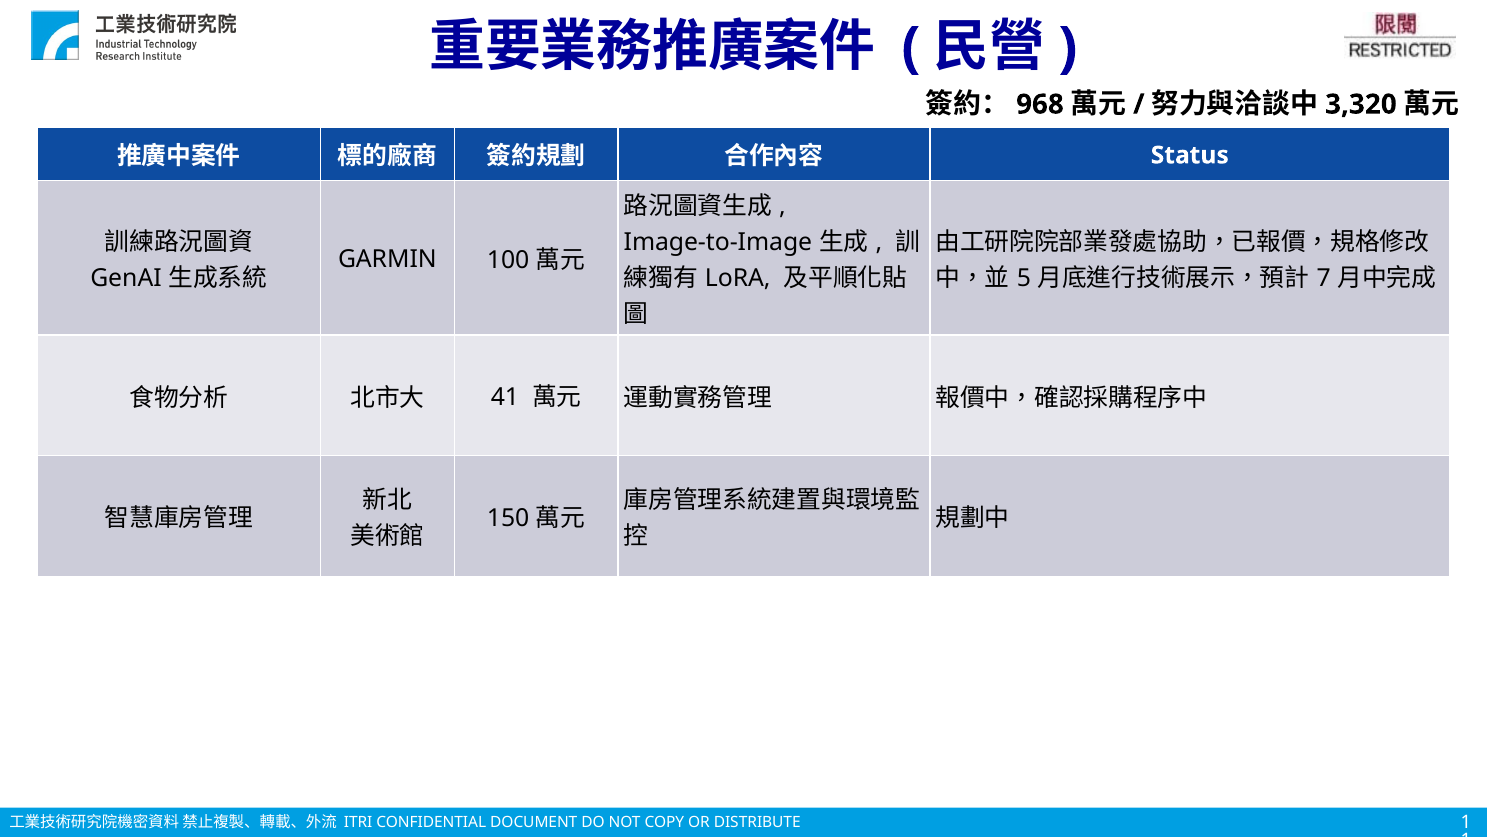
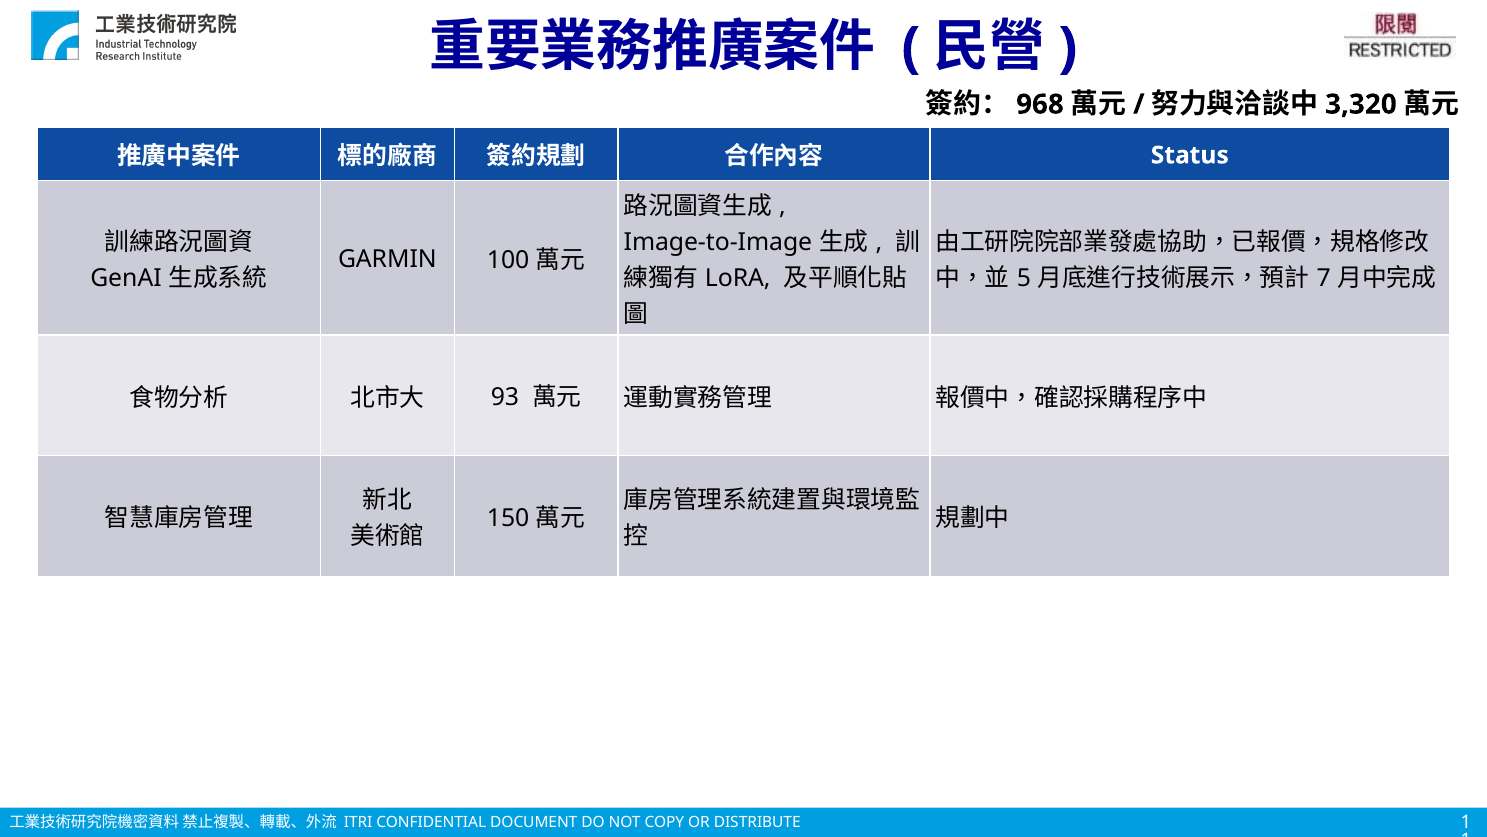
41: 41 -> 93
